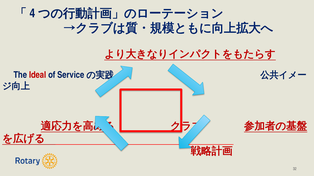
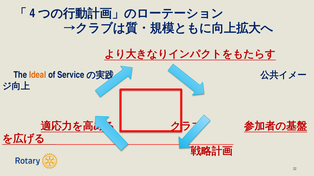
Ideal colour: red -> orange
